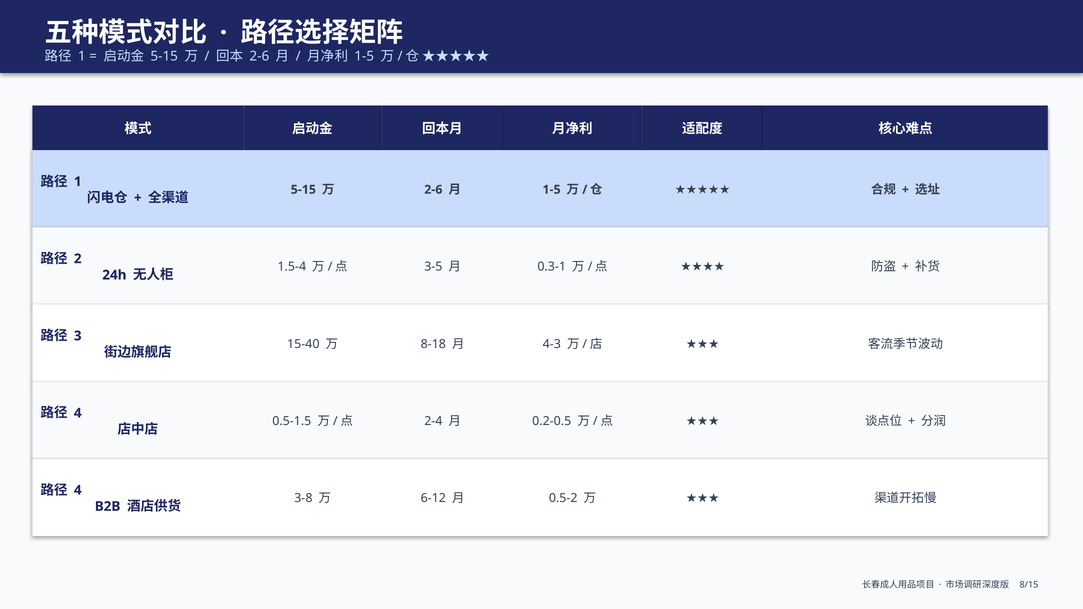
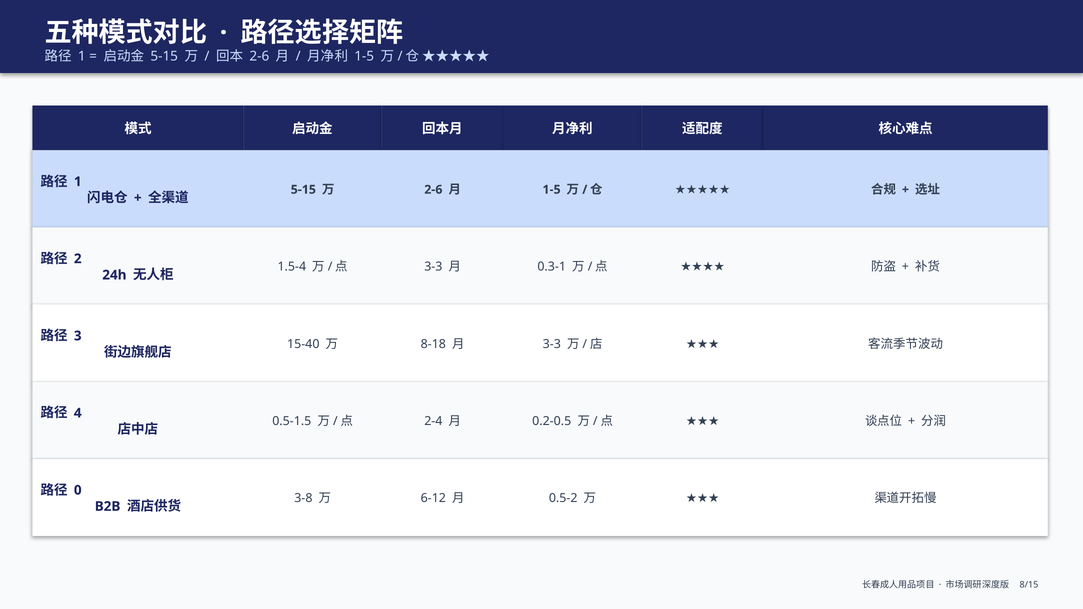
3-5 at (433, 267): 3-5 -> 3-3
4-3 at (552, 344): 4-3 -> 3-3
4 at (78, 490): 4 -> 0
